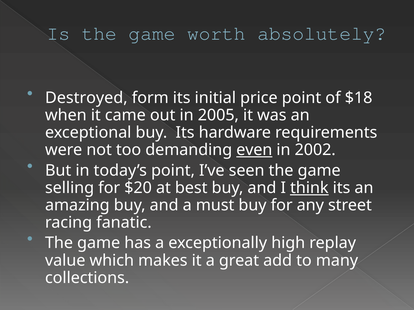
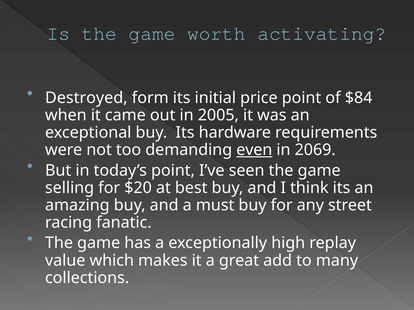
absolutely: absolutely -> activating
$18: $18 -> $84
2002: 2002 -> 2069
think underline: present -> none
